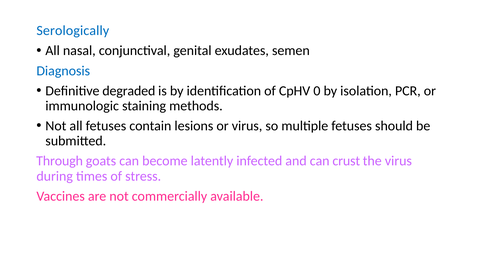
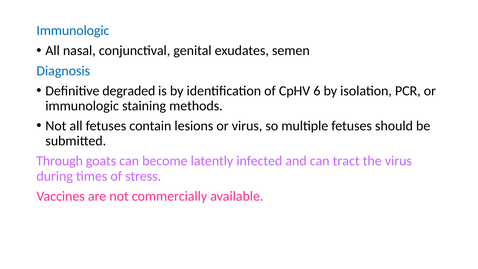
Serologically at (73, 31): Serologically -> Immunologic
0: 0 -> 6
crust: crust -> tract
